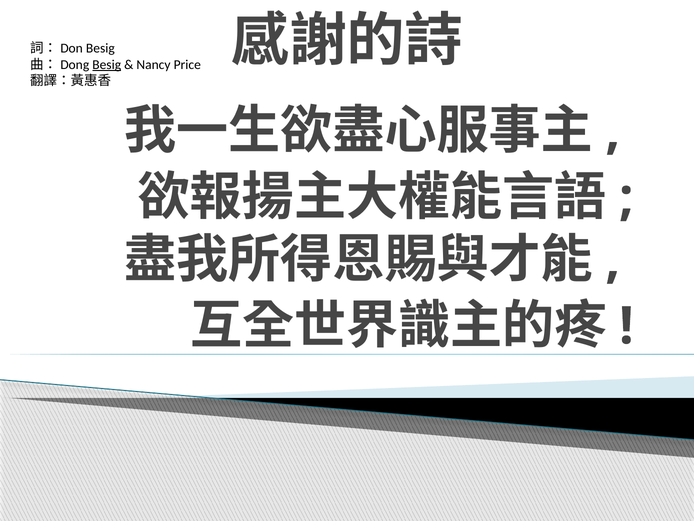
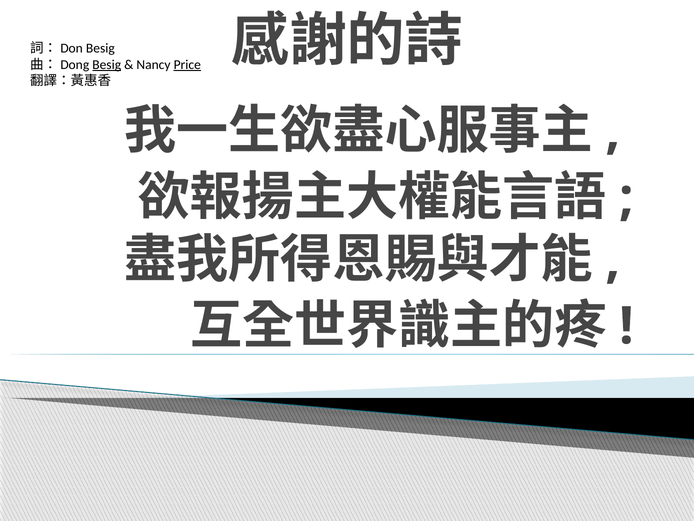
Price underline: none -> present
